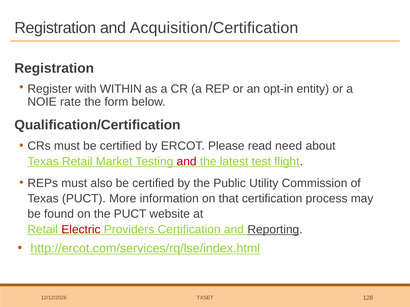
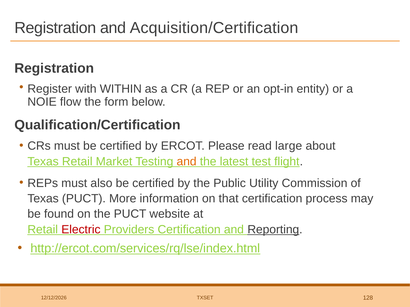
rate: rate -> flow
need: need -> large
and at (187, 162) colour: red -> orange
